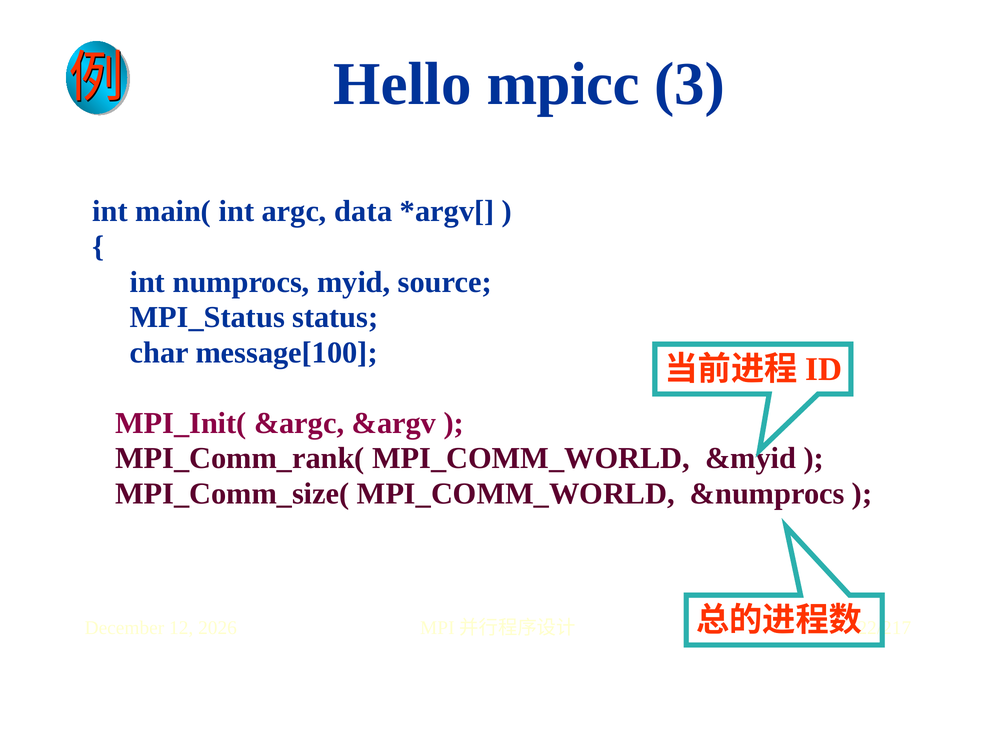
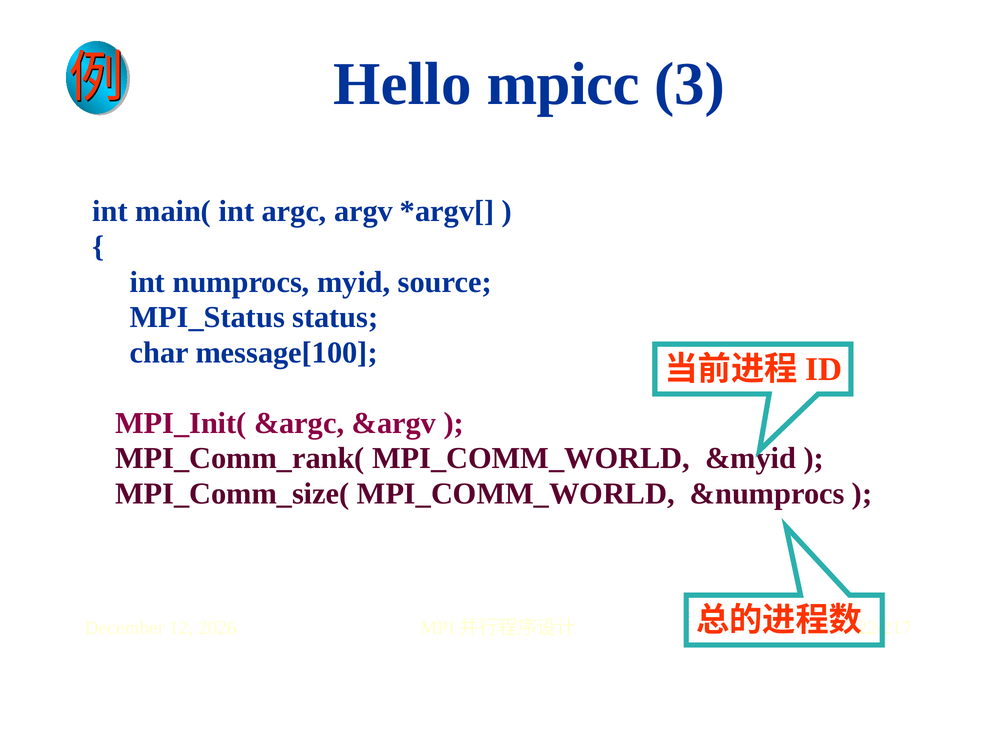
data: data -> argv
